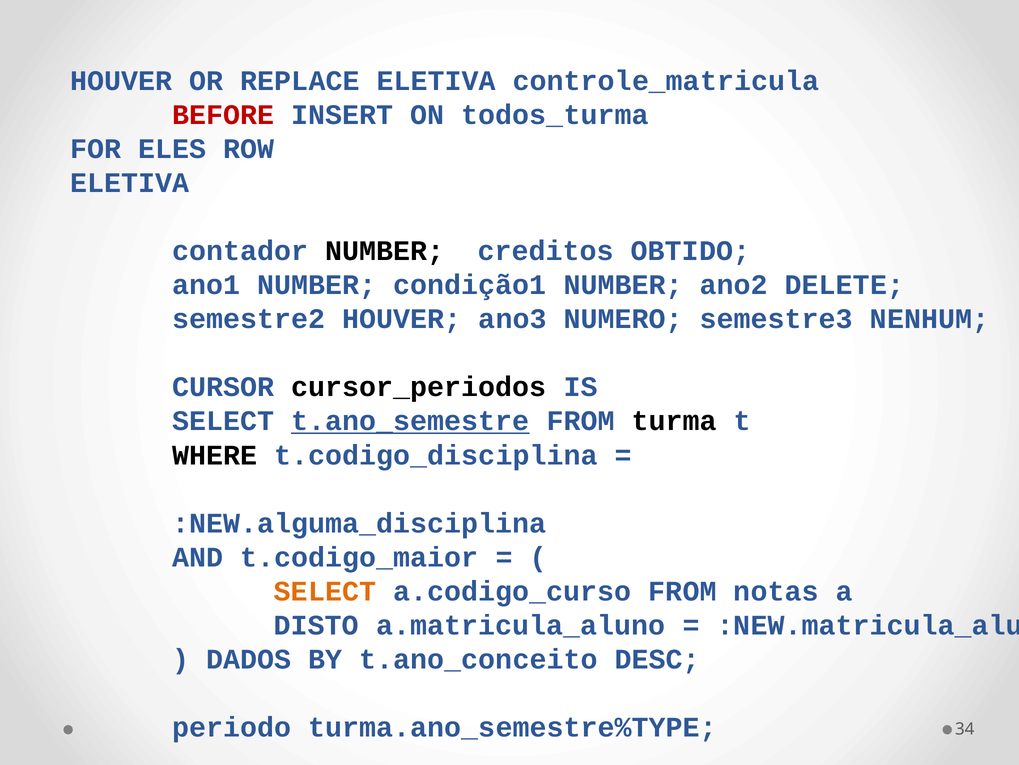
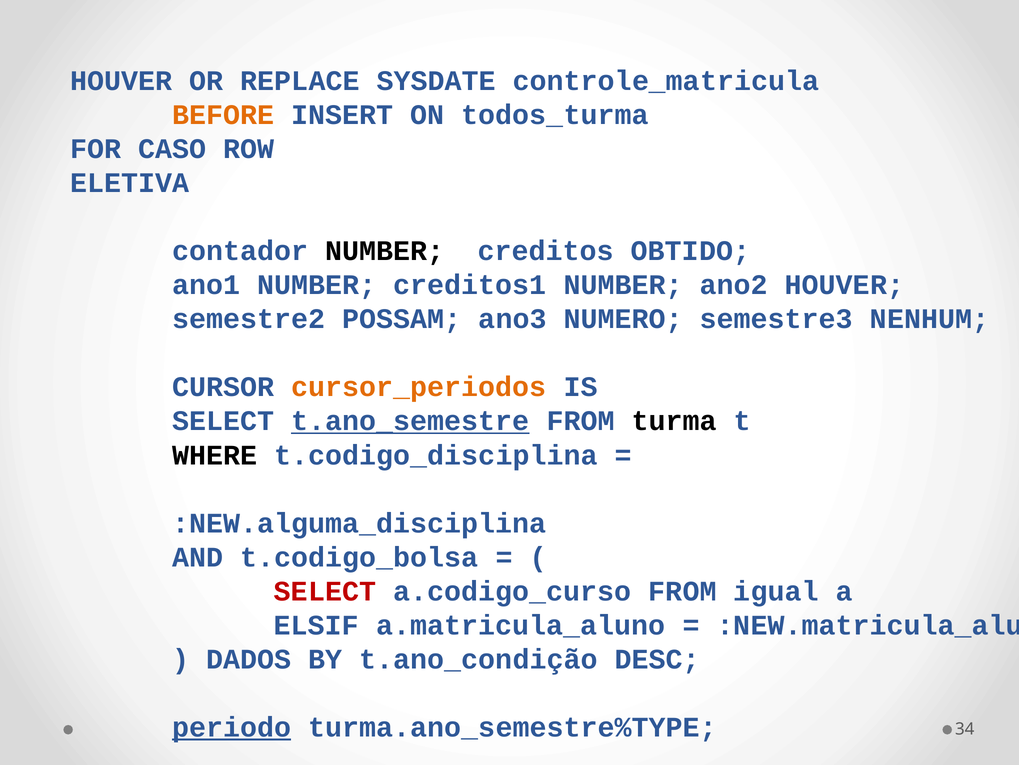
REPLACE ELETIVA: ELETIVA -> SYSDATE
BEFORE colour: red -> orange
ELES: ELES -> CASO
condição1: condição1 -> creditos1
ano2 DELETE: DELETE -> HOUVER
semestre2 HOUVER: HOUVER -> POSSAM
cursor_periodos colour: black -> orange
t.codigo_maior: t.codigo_maior -> t.codigo_bolsa
SELECT at (325, 591) colour: orange -> red
notas: notas -> igual
DISTO: DISTO -> ELSIF
t.ano_conceito: t.ano_conceito -> t.ano_condição
periodo underline: none -> present
